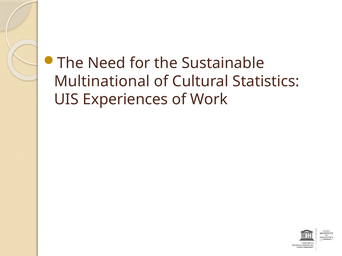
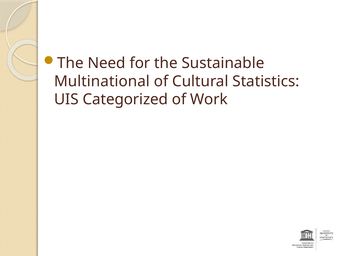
Experiences: Experiences -> Categorized
